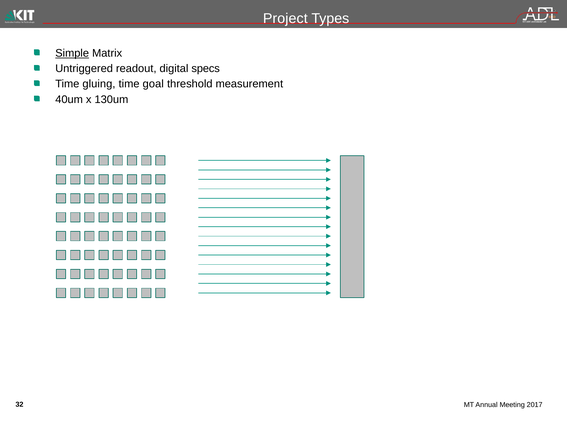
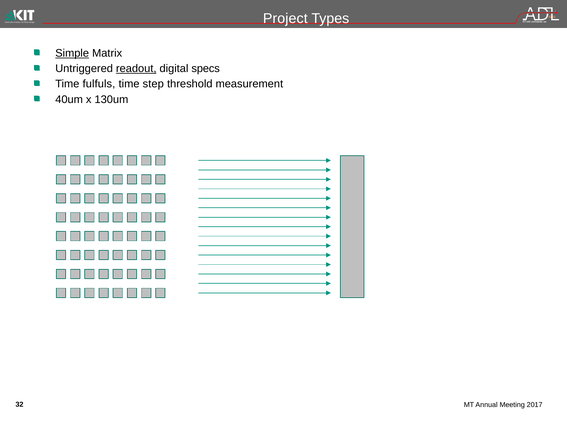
readout underline: none -> present
gluing: gluing -> fulfuls
goal: goal -> step
